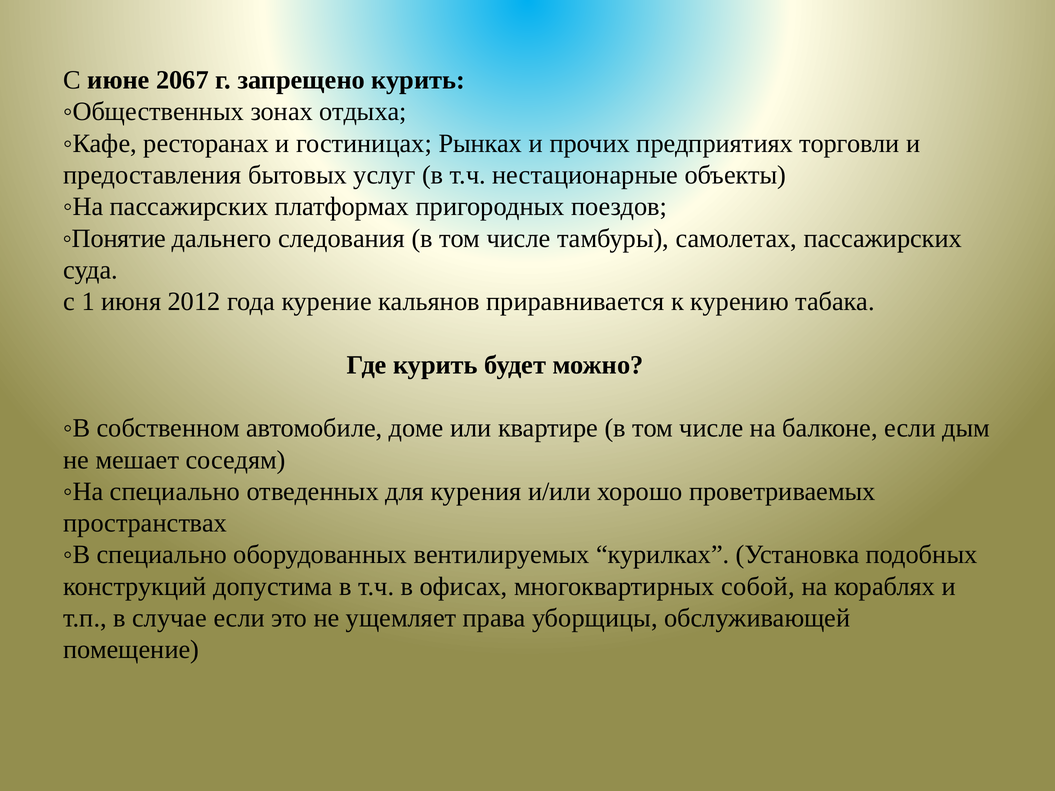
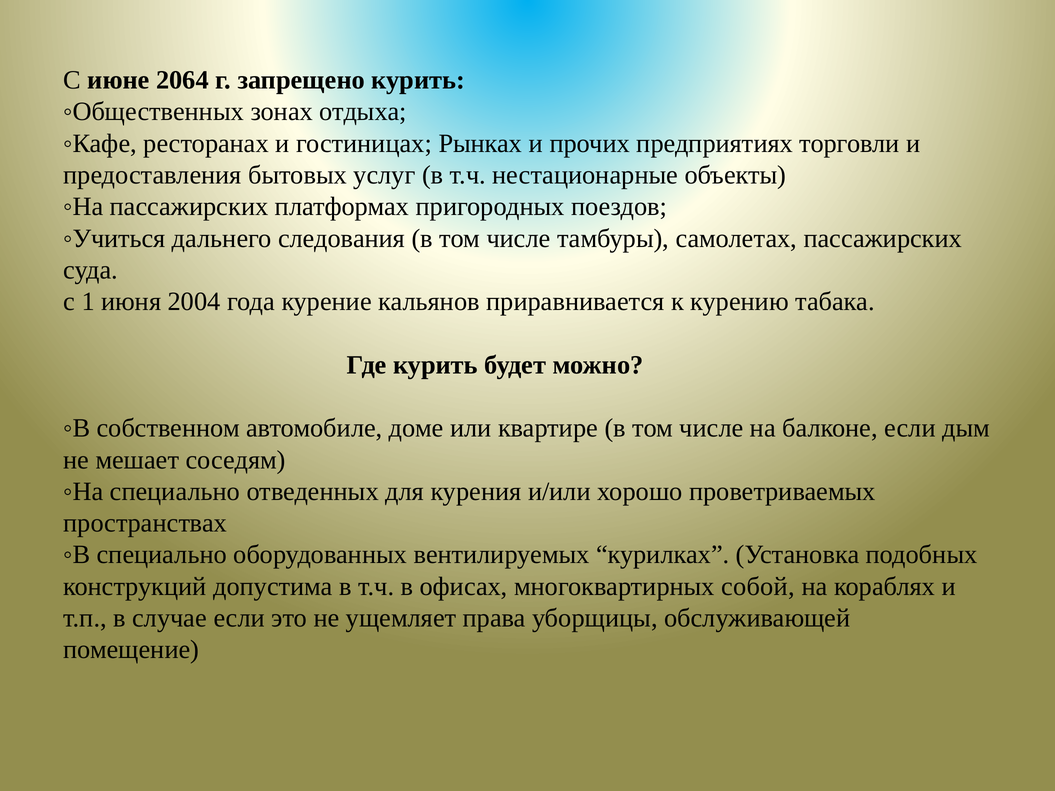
2067: 2067 -> 2064
◦Понятие: ◦Понятие -> ◦Учиться
2012: 2012 -> 2004
